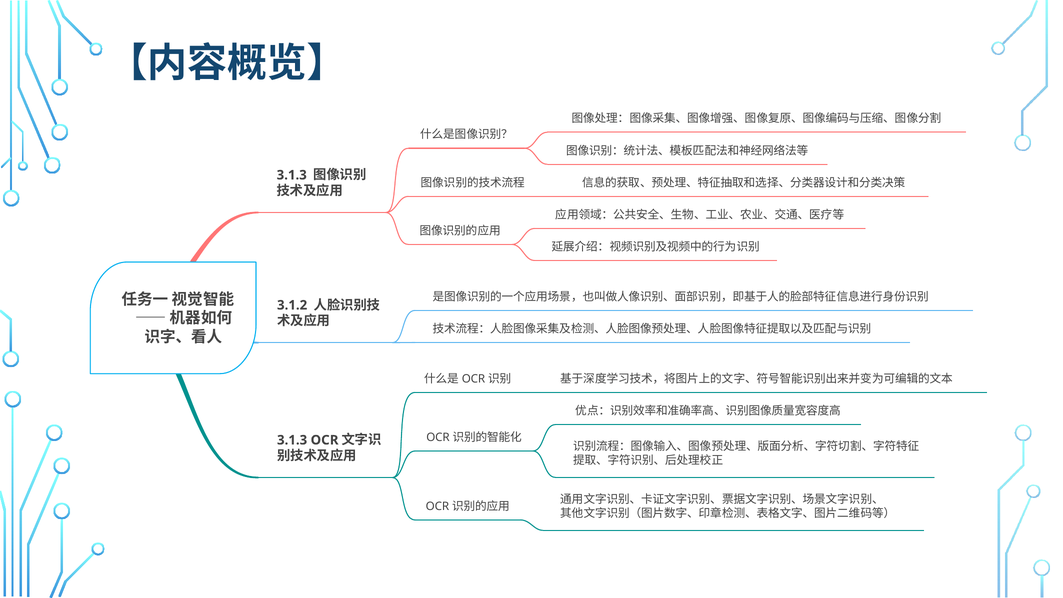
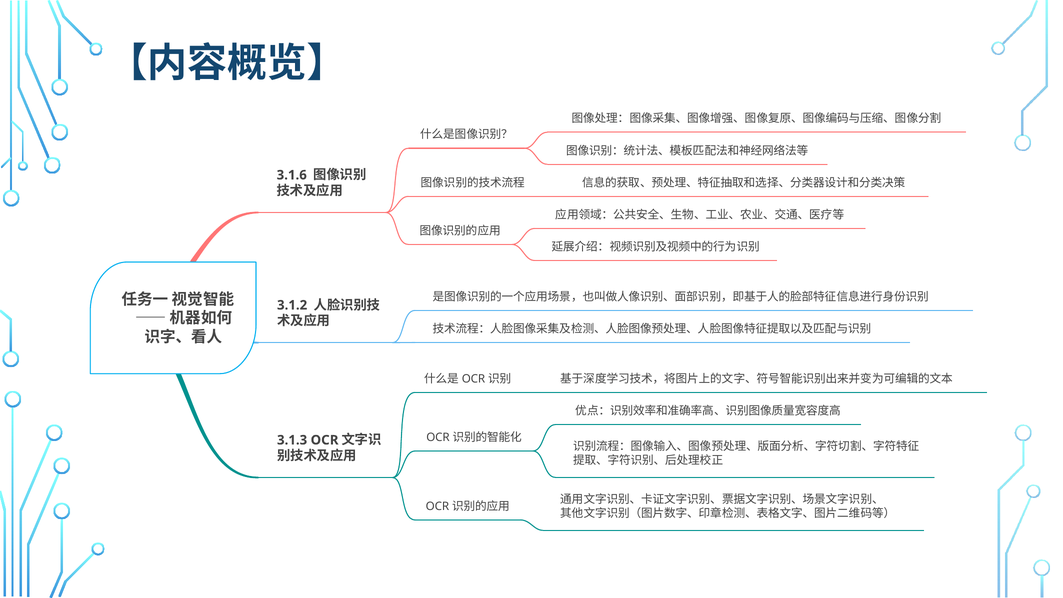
3.1.3 at (292, 175): 3.1.3 -> 3.1.6
